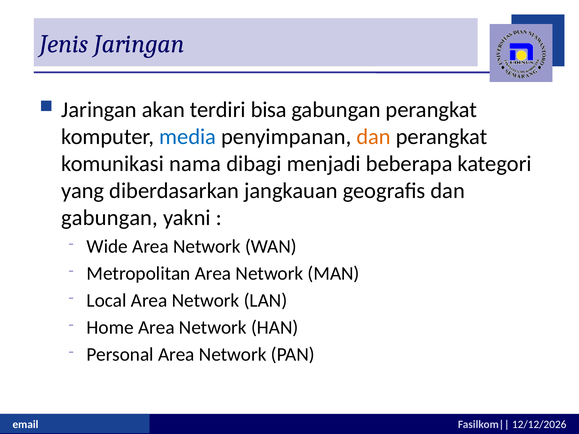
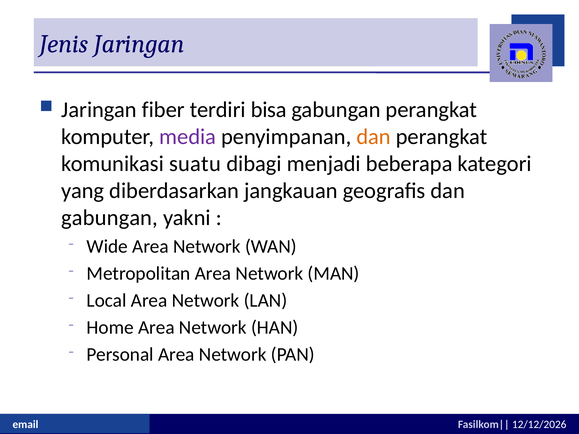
akan: akan -> fiber
media colour: blue -> purple
nama: nama -> suatu
